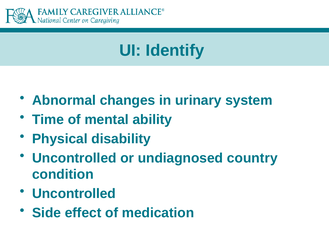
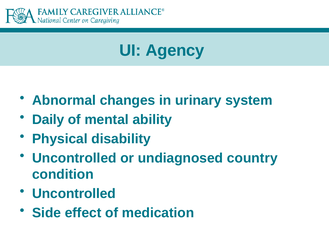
Identify: Identify -> Agency
Time: Time -> Daily
